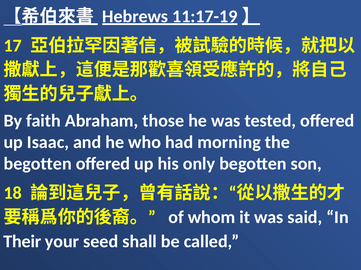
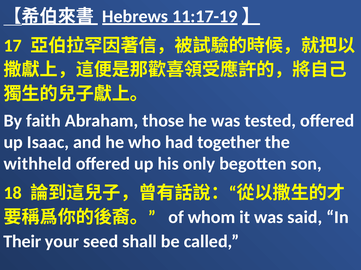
morning: morning -> together
begotten at (38, 164): begotten -> withheld
